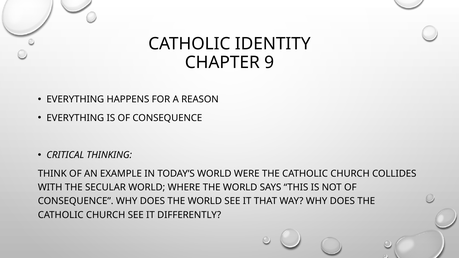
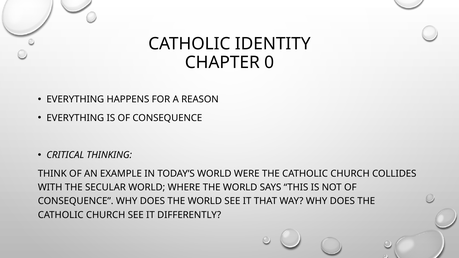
9: 9 -> 0
